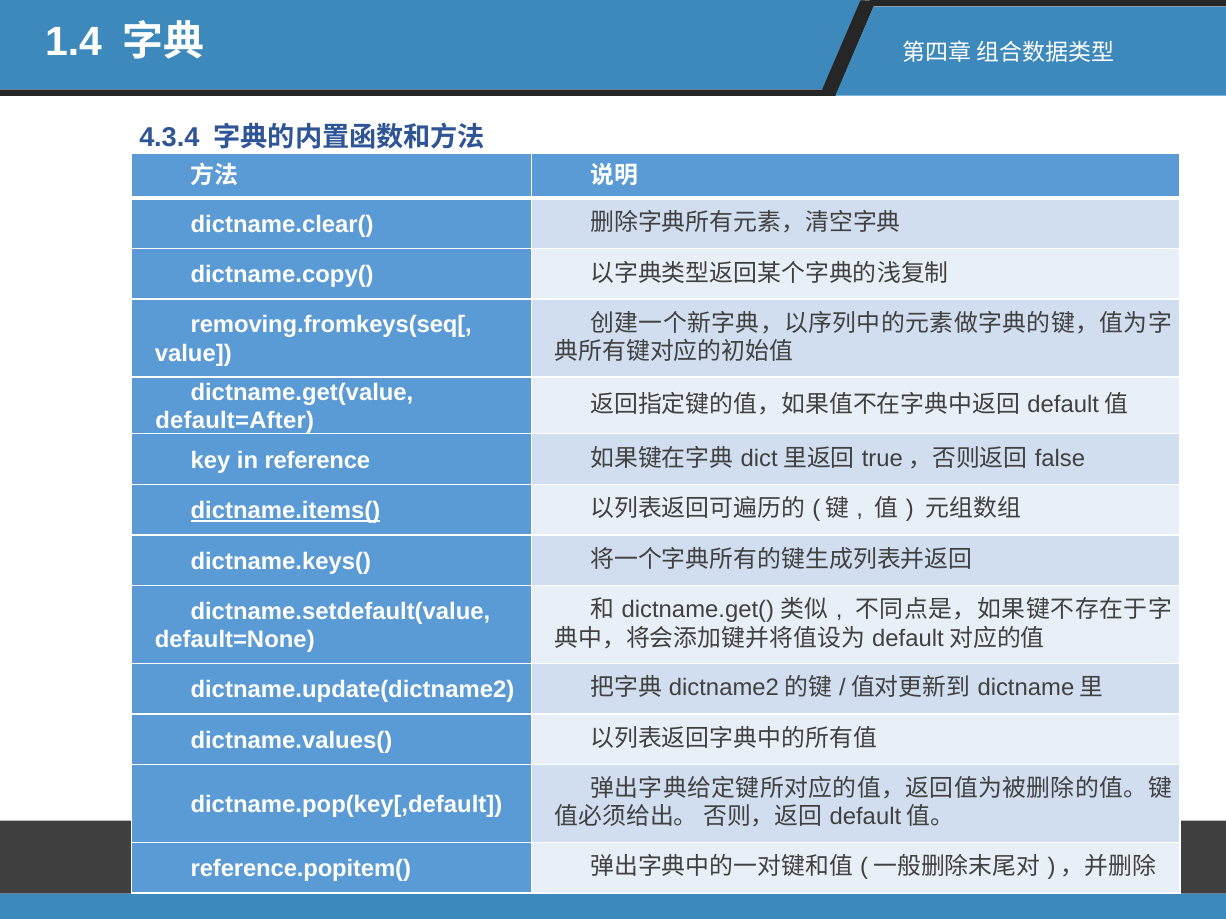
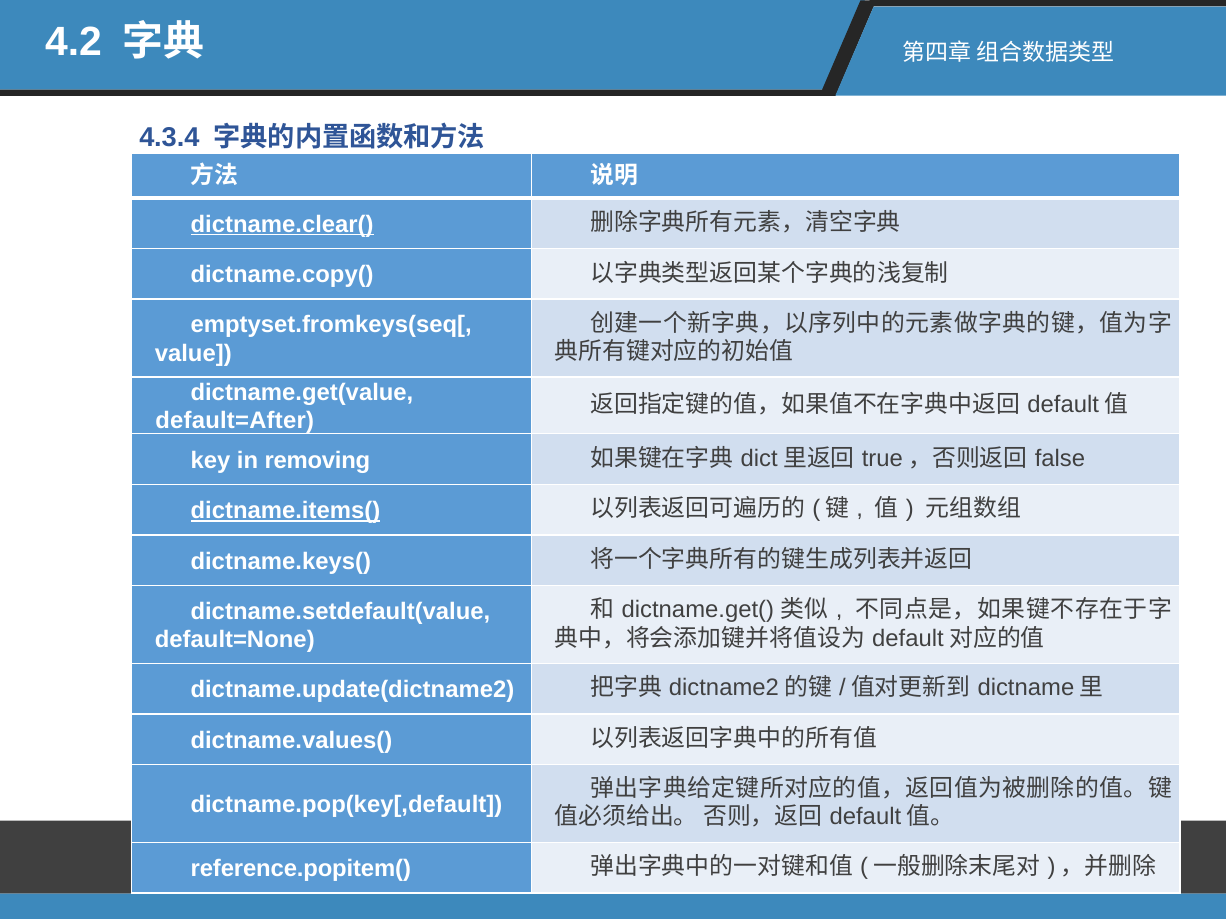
1.4: 1.4 -> 4.2
dictname.clear( underline: none -> present
removing.fromkeys(seq[: removing.fromkeys(seq[ -> emptyset.fromkeys(seq[
reference: reference -> removing
